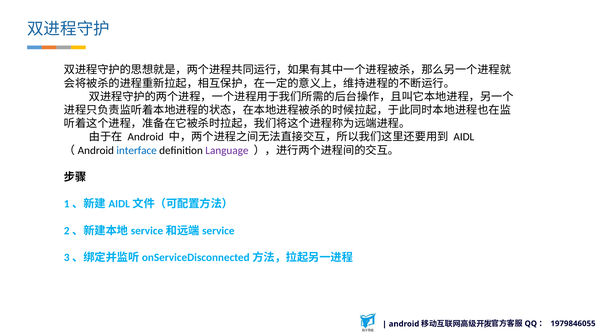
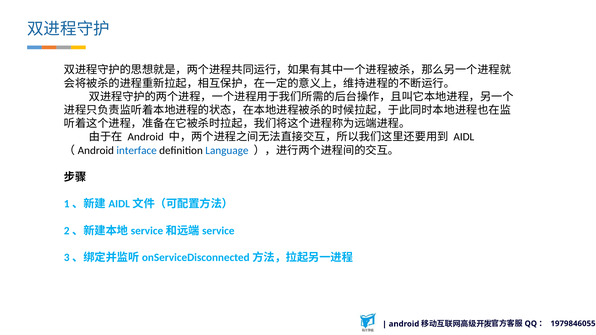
Language colour: purple -> blue
